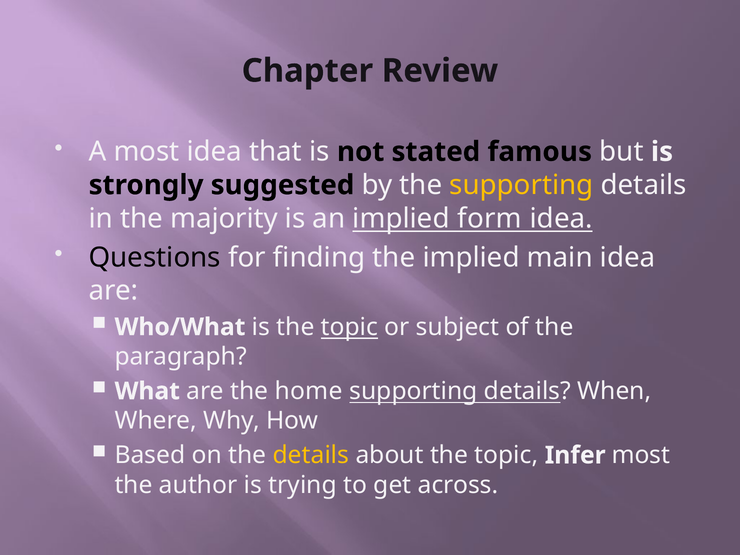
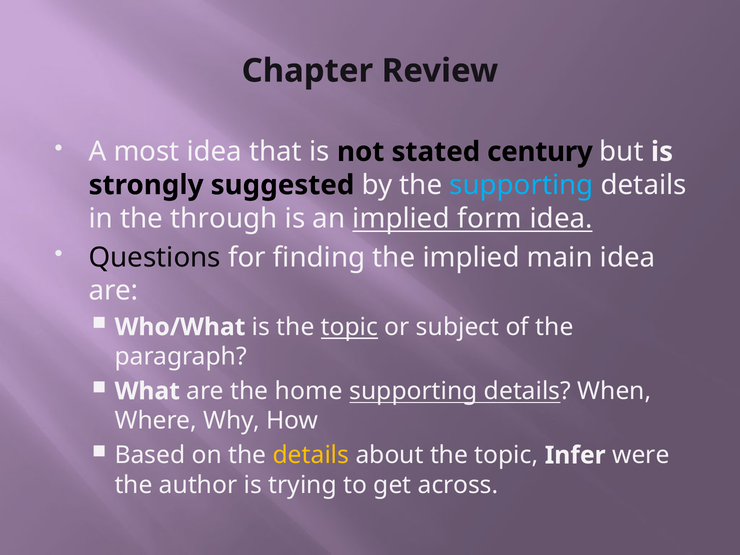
famous: famous -> century
supporting at (521, 185) colour: yellow -> light blue
majority: majority -> through
Infer most: most -> were
